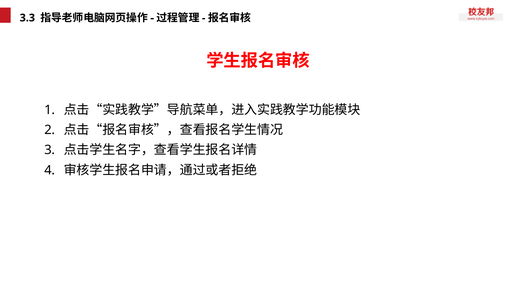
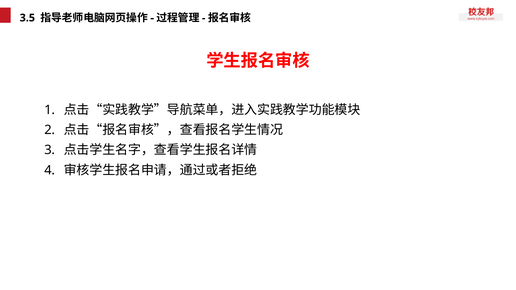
3.3: 3.3 -> 3.5
